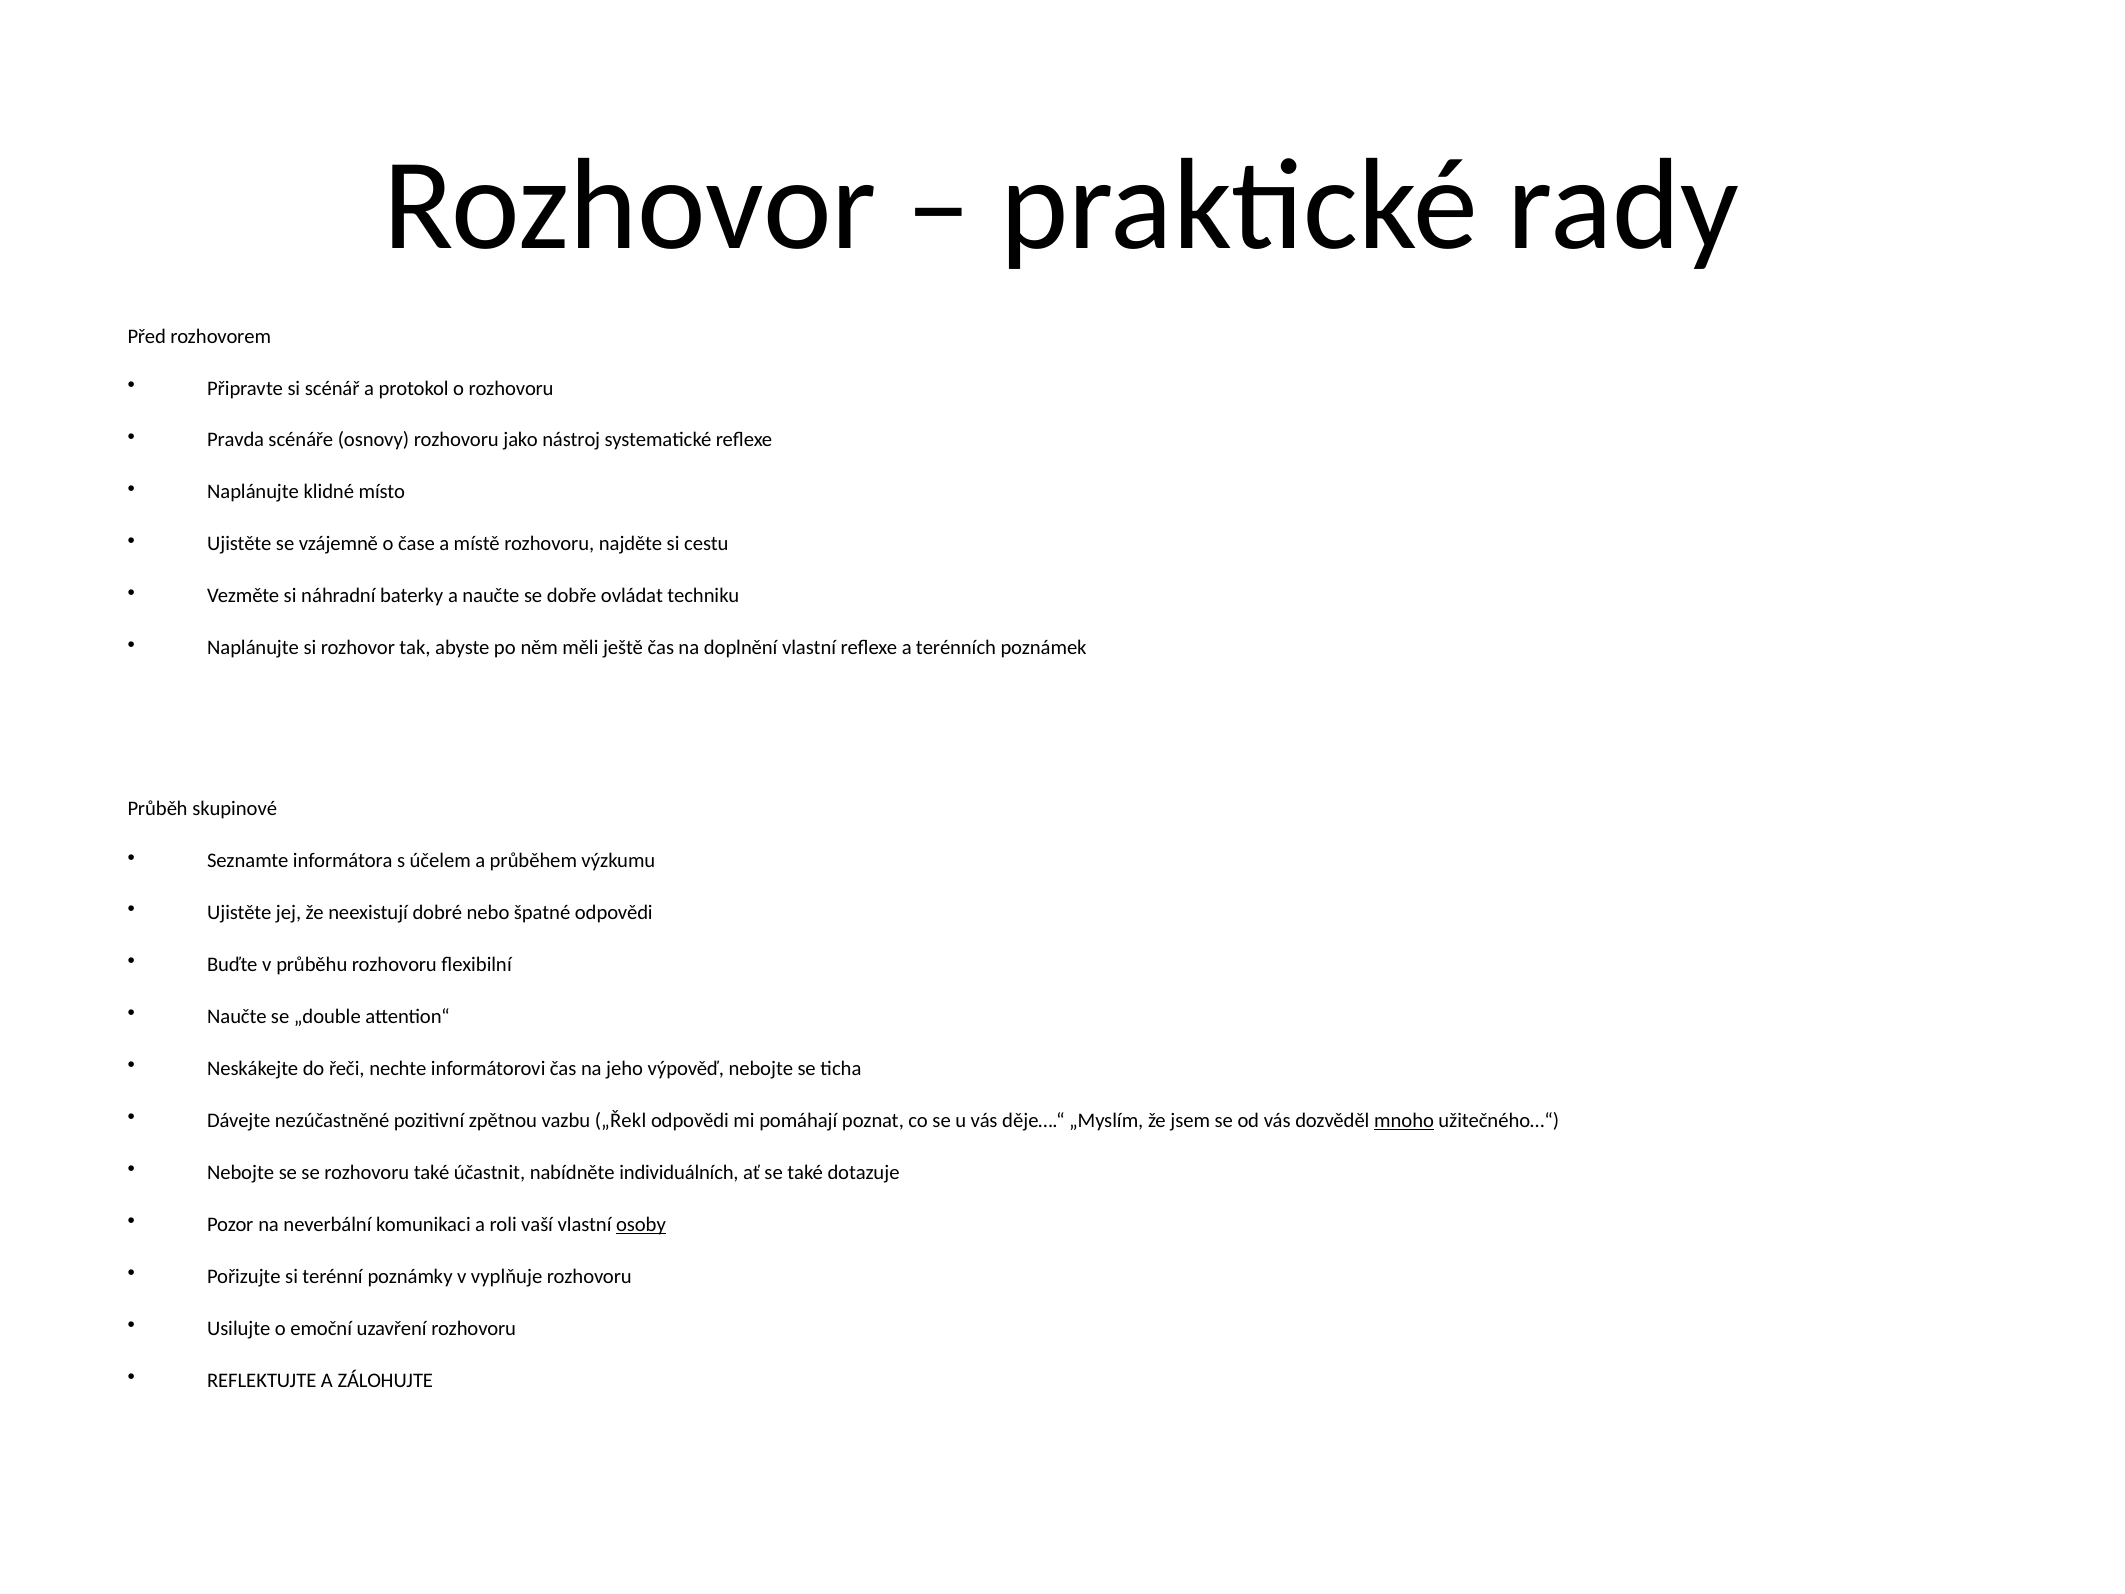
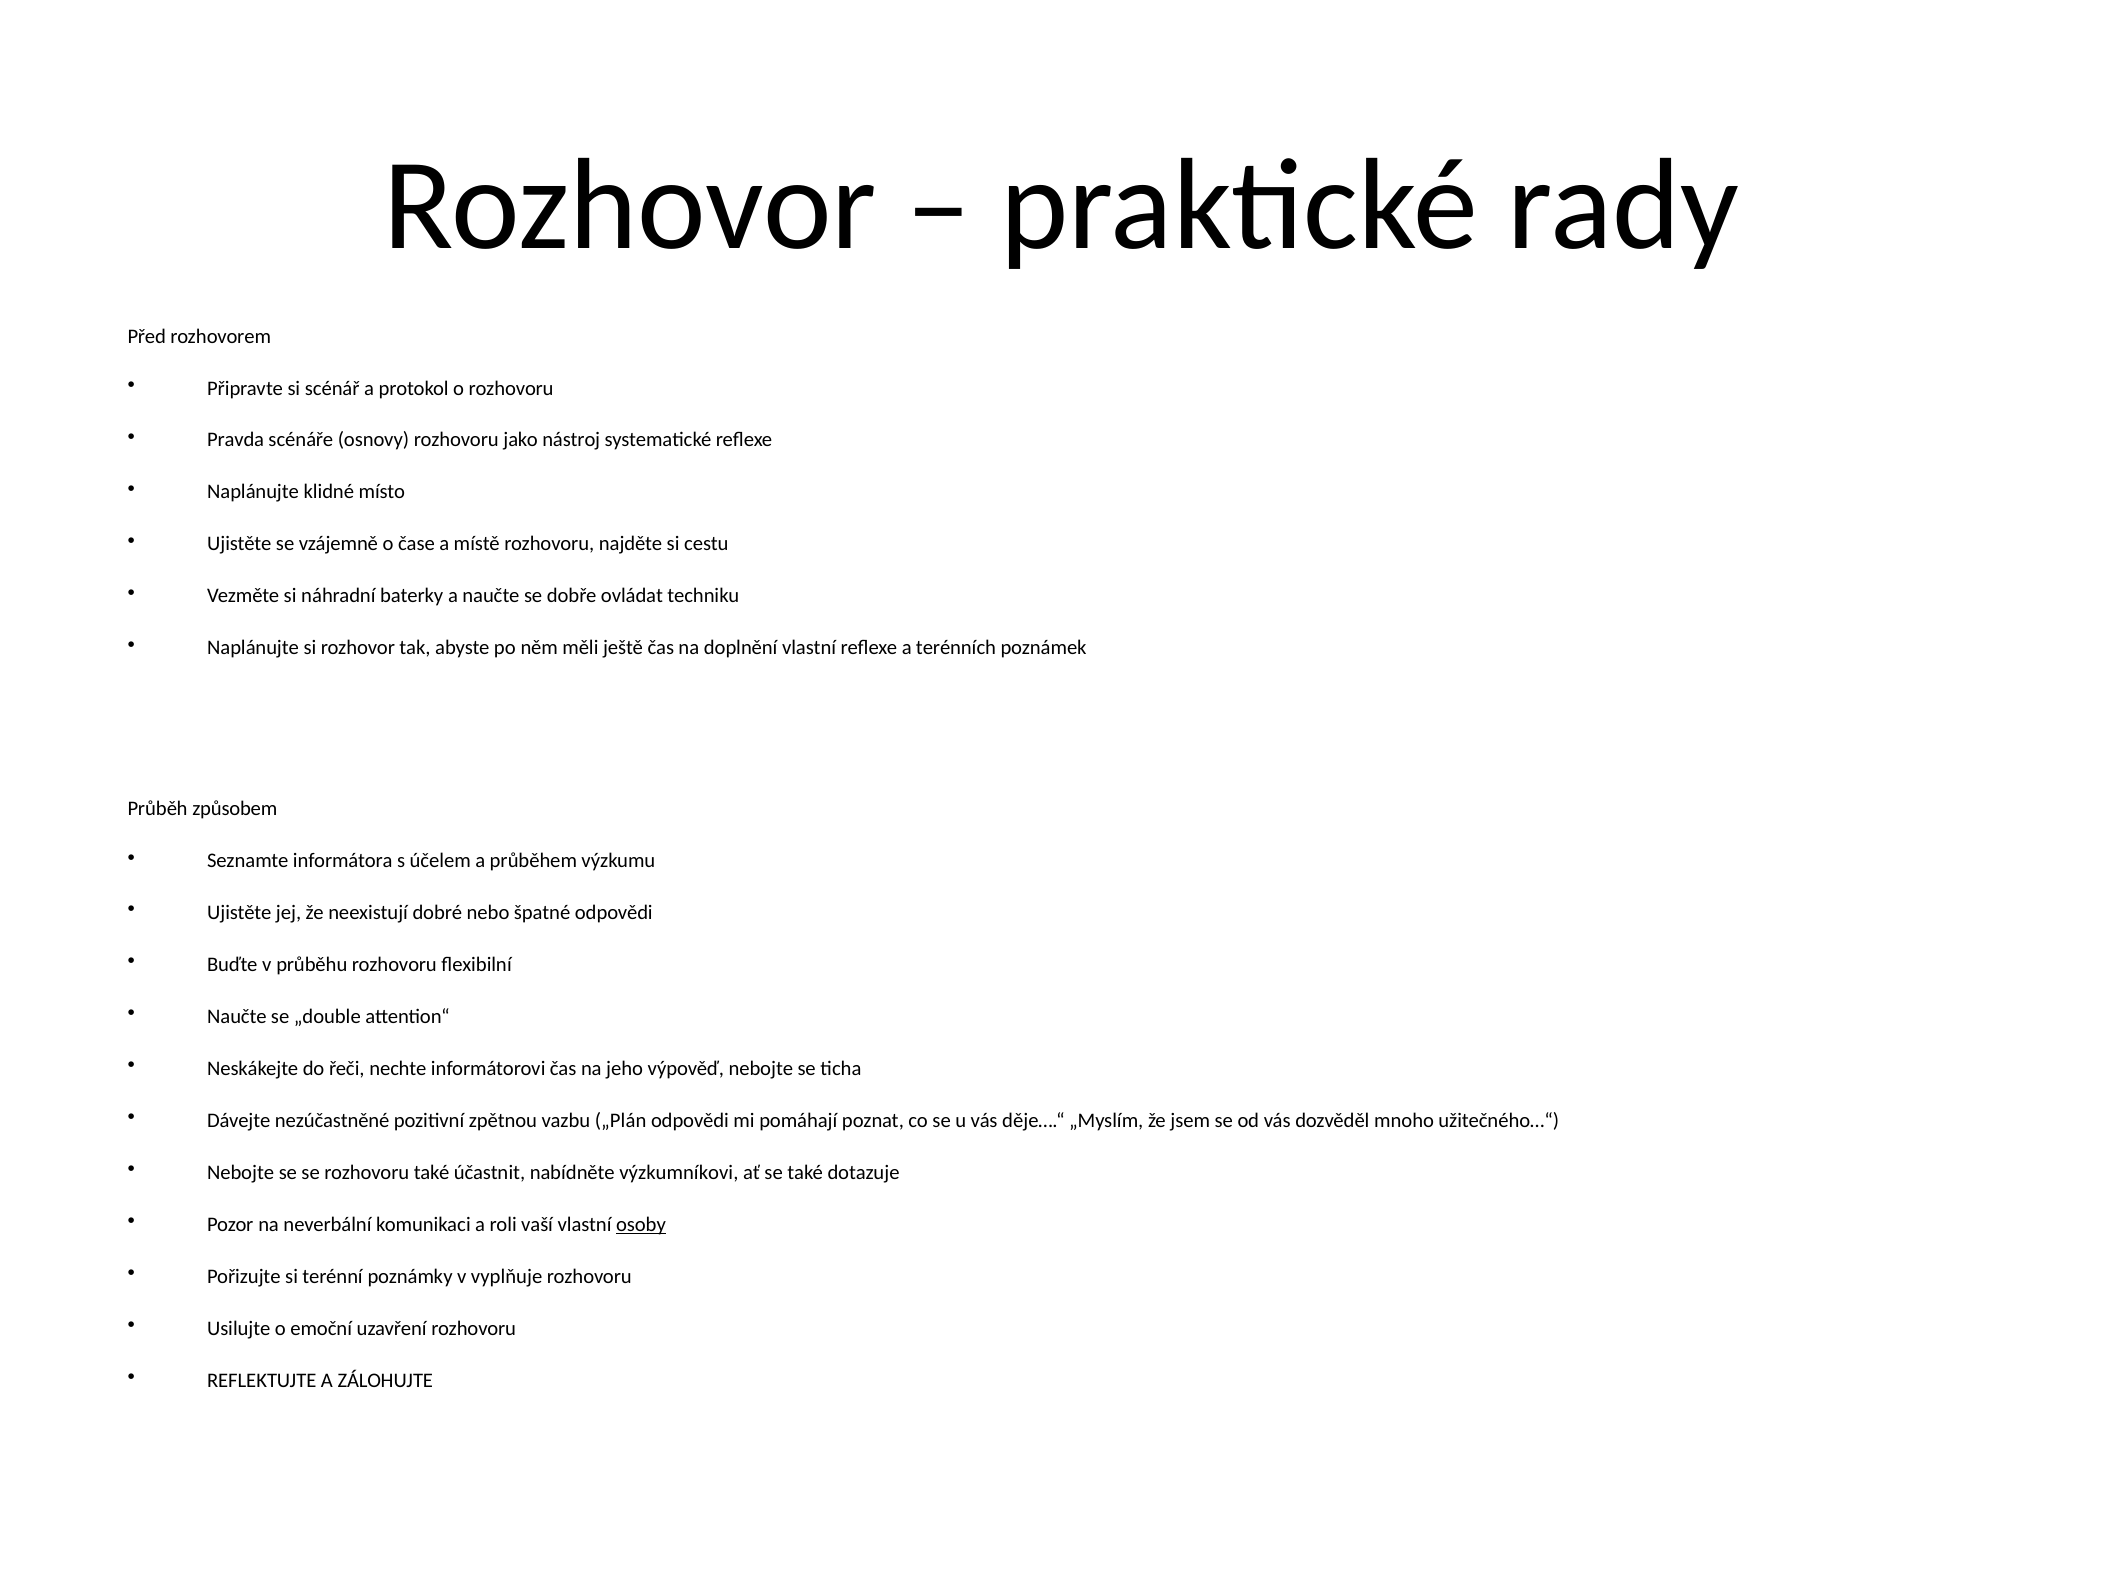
skupinové: skupinové -> způsobem
„Řekl: „Řekl -> „Plán
mnoho underline: present -> none
individuálních: individuálních -> výzkumníkovi
